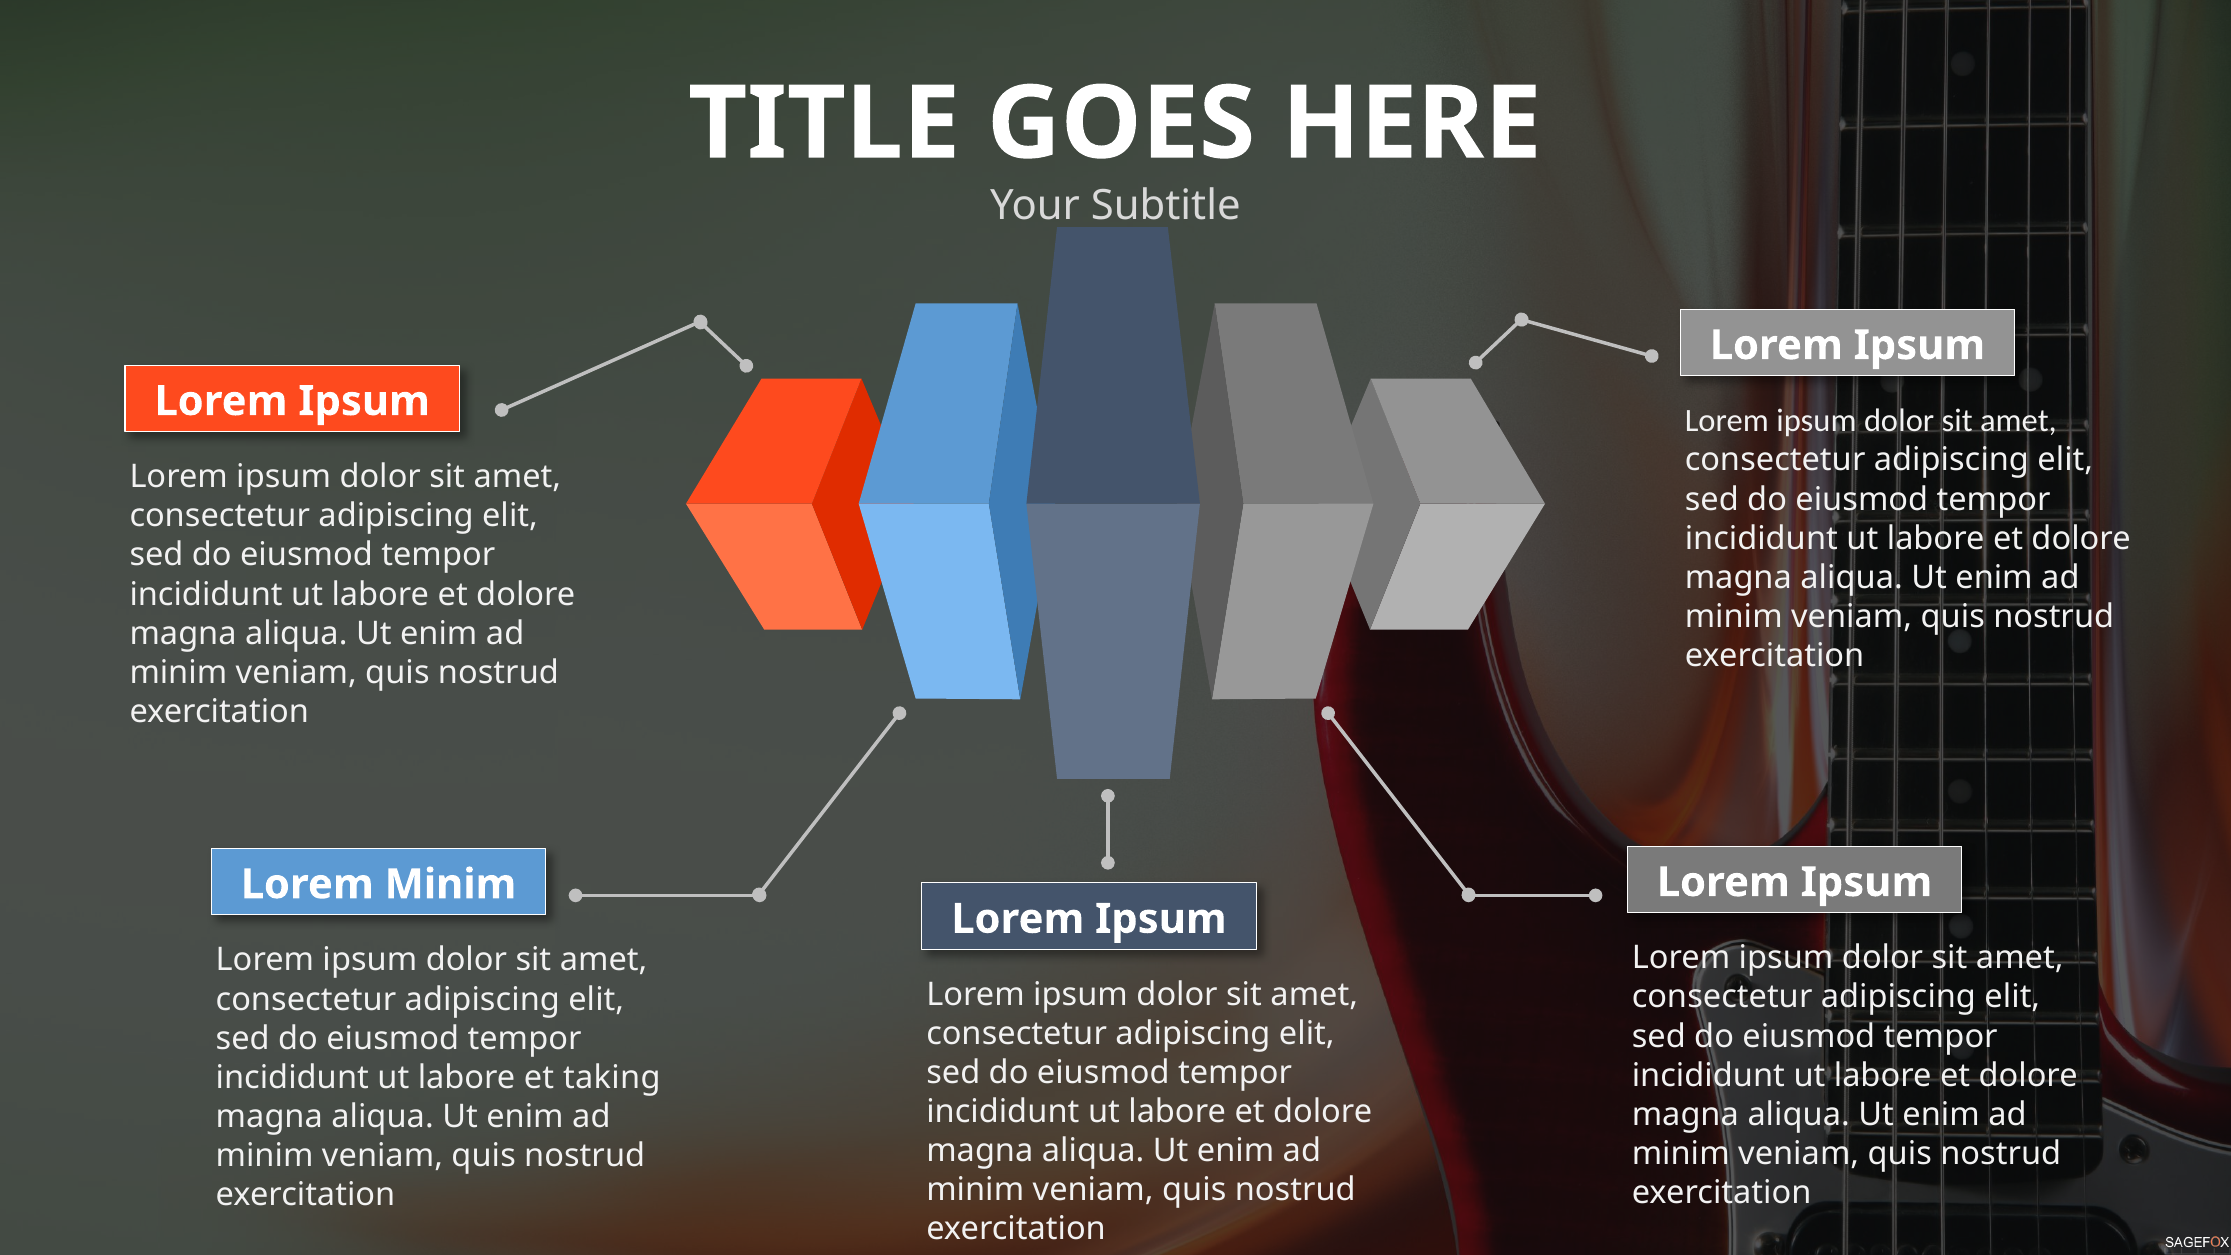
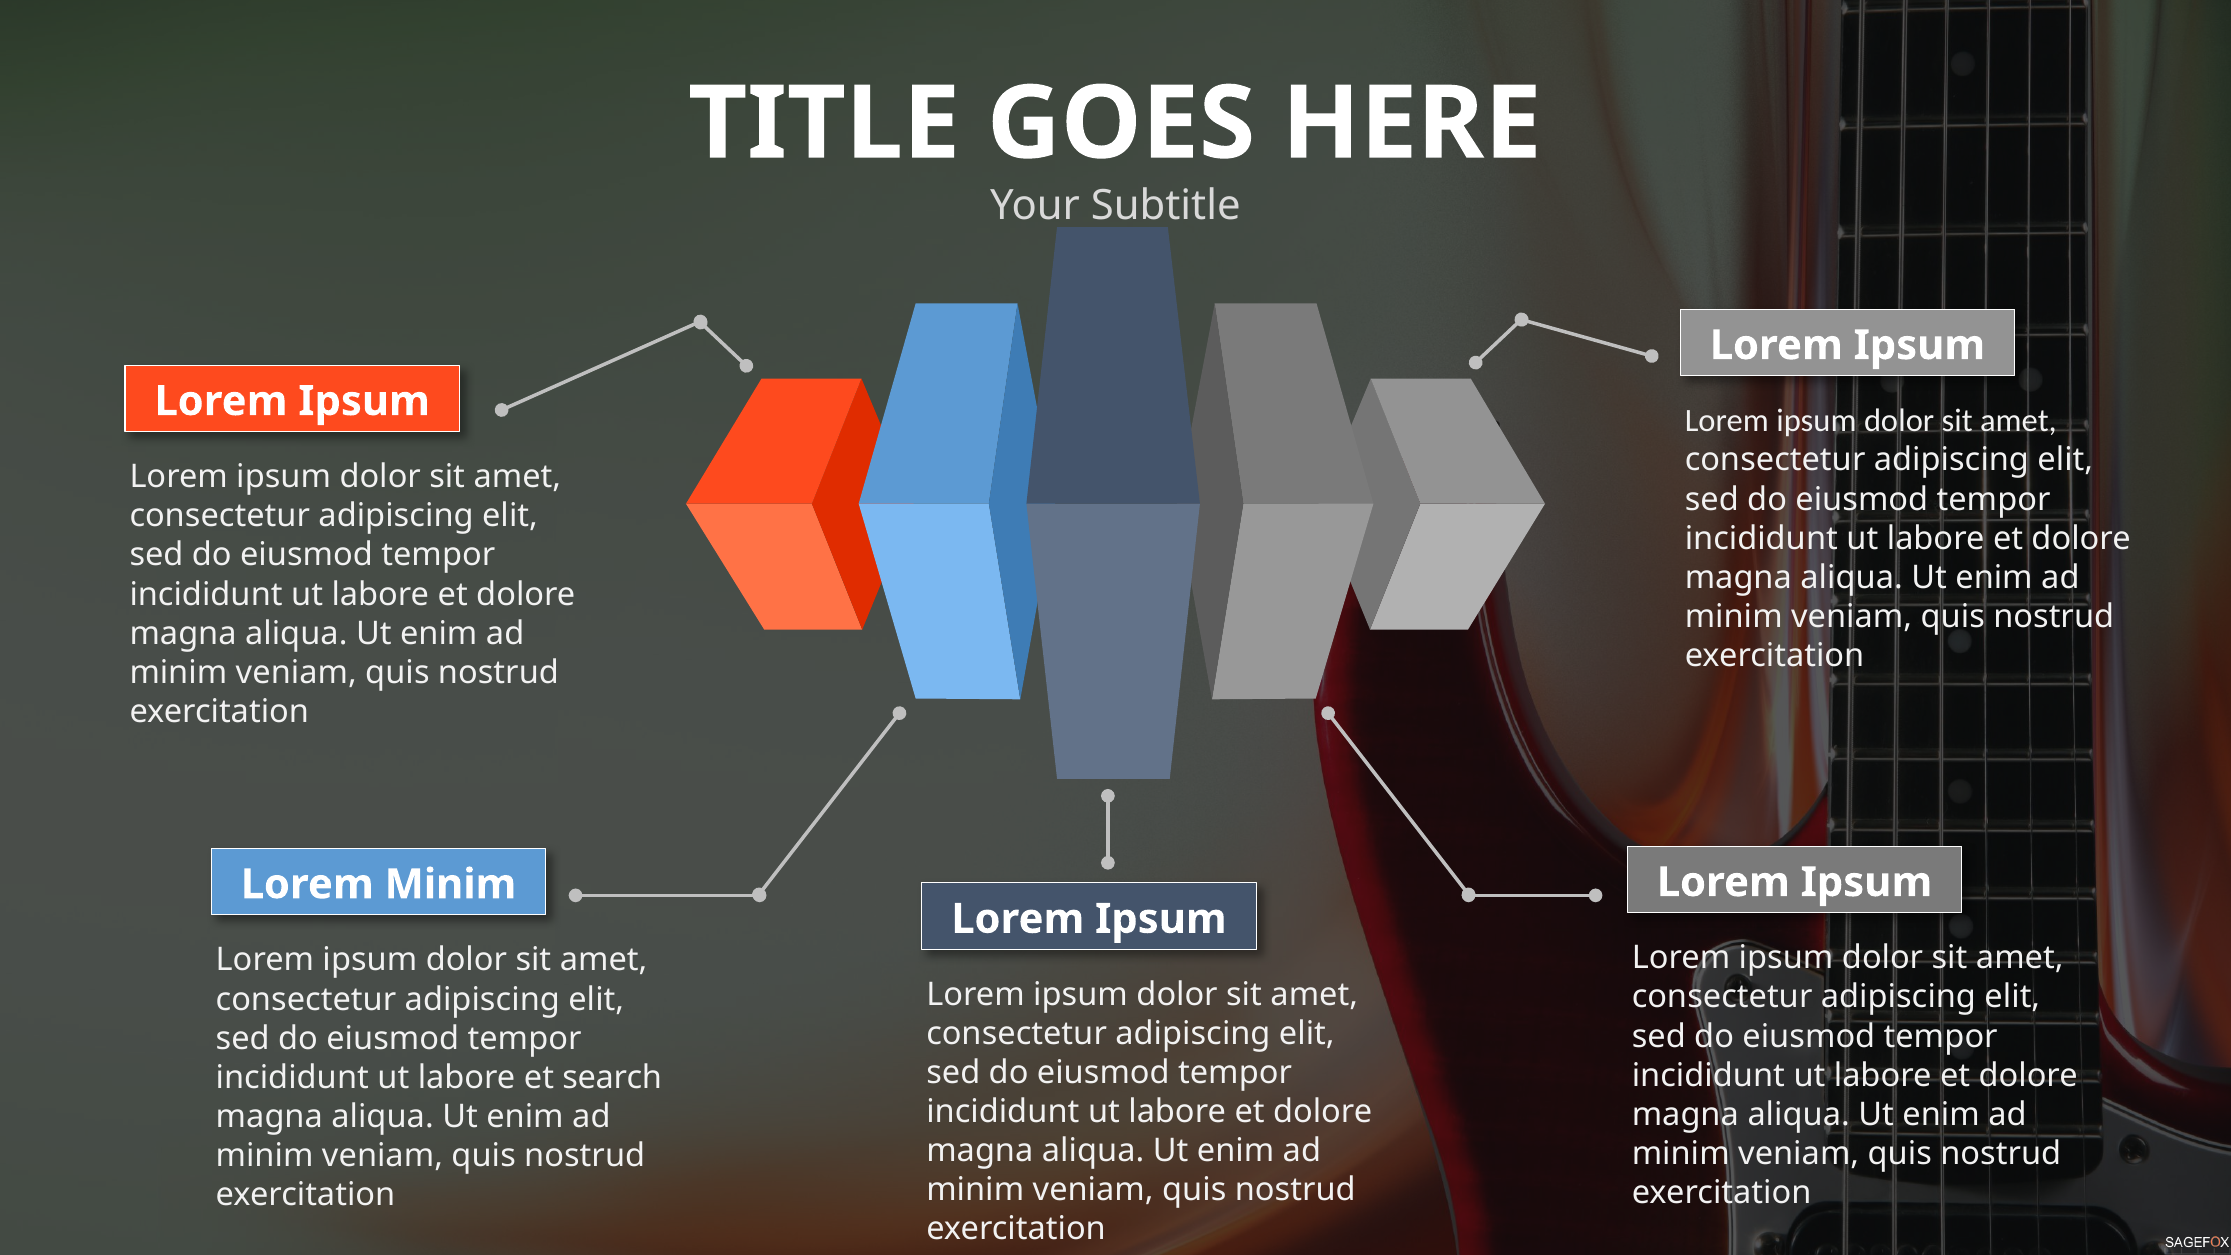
taking: taking -> search
